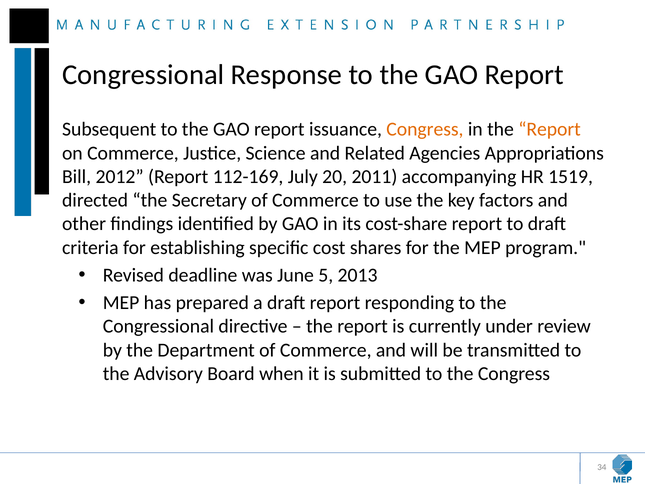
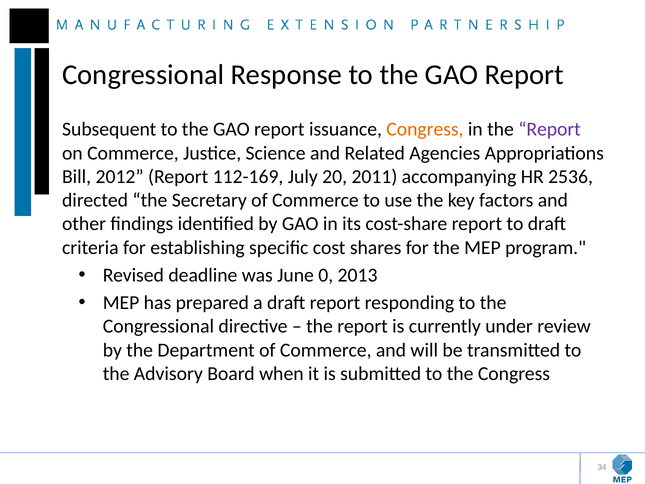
Report at (550, 129) colour: orange -> purple
1519: 1519 -> 2536
5: 5 -> 0
